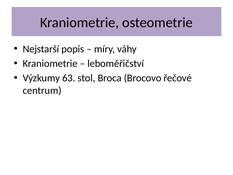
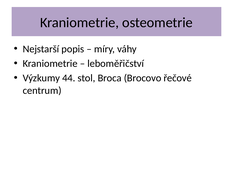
63: 63 -> 44
